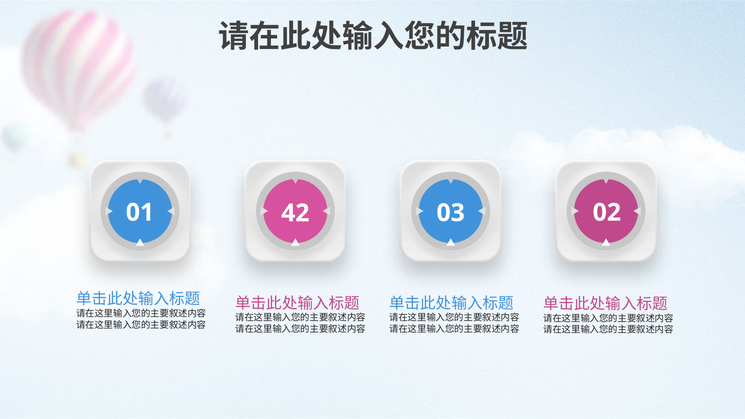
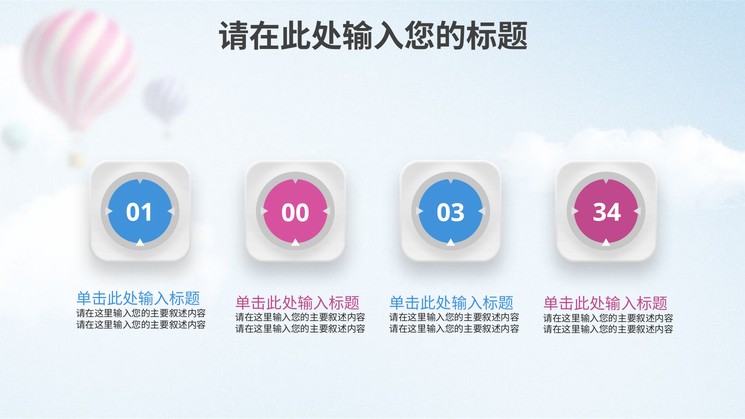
42: 42 -> 00
02: 02 -> 34
